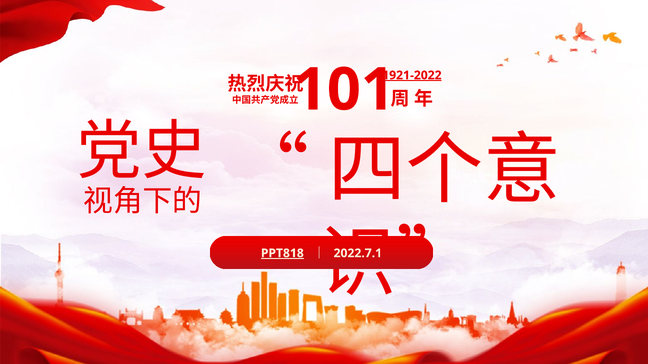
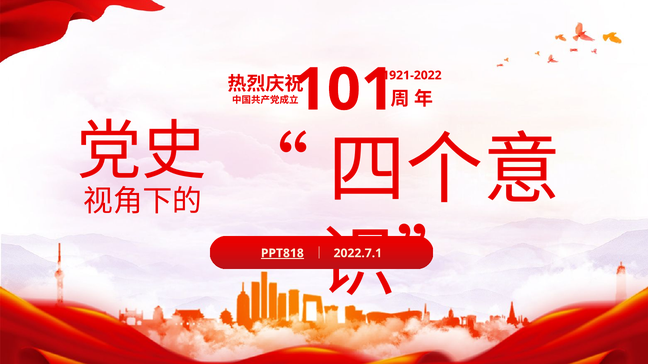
1921-2022 underline: present -> none
